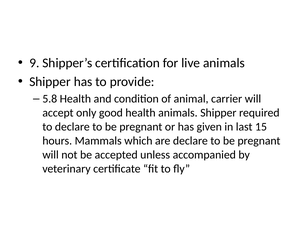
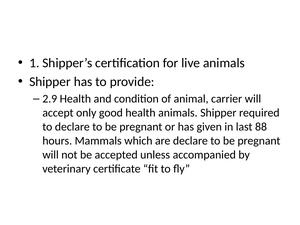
9: 9 -> 1
5.8: 5.8 -> 2.9
15: 15 -> 88
